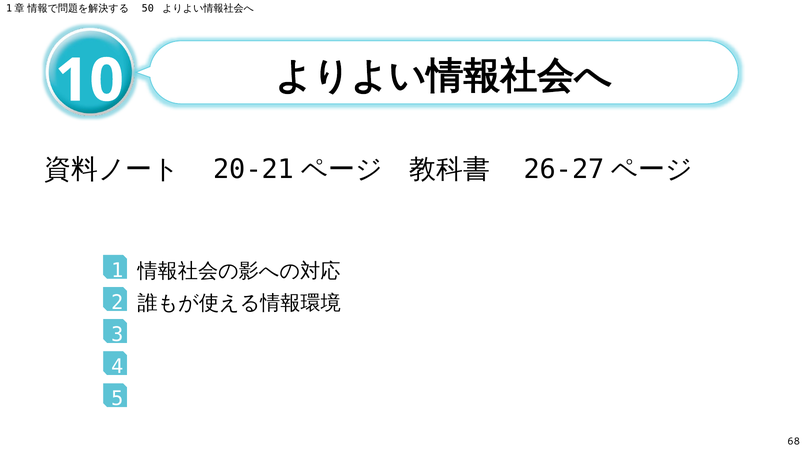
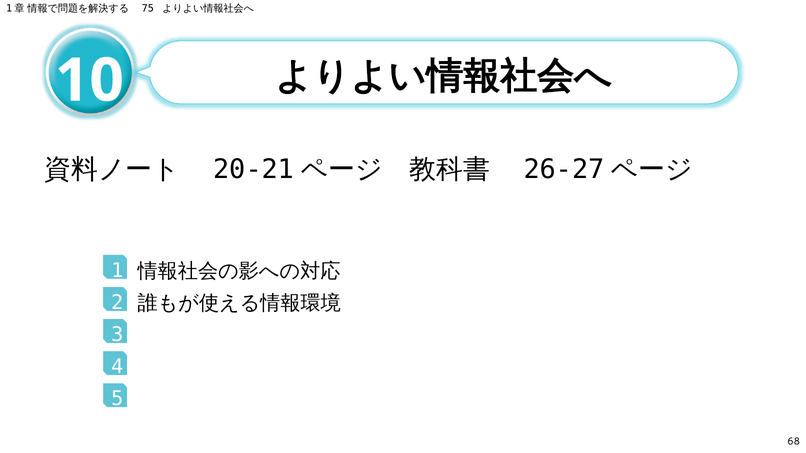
50: 50 -> 75
